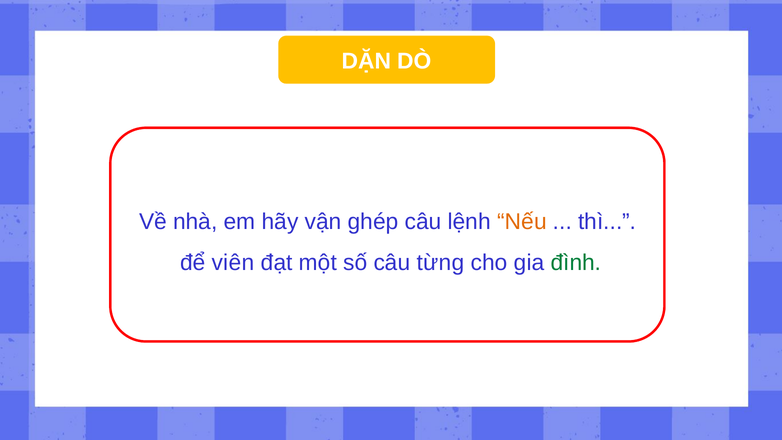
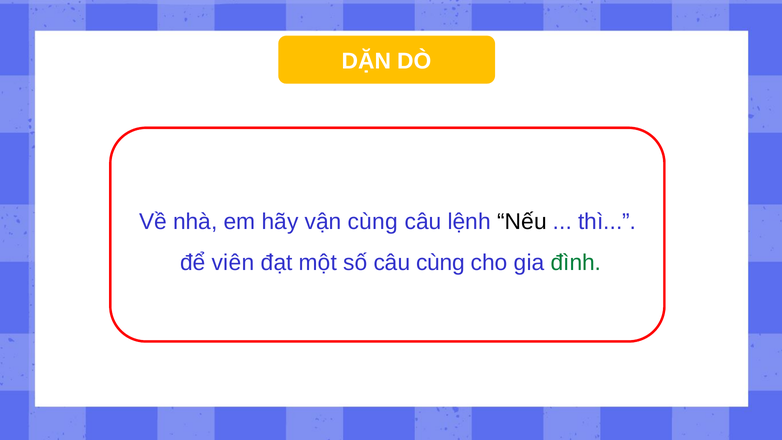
vận ghép: ghép -> cùng
Nếu colour: orange -> black
câu từng: từng -> cùng
